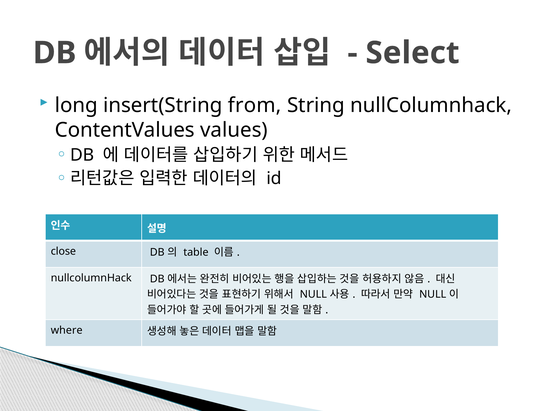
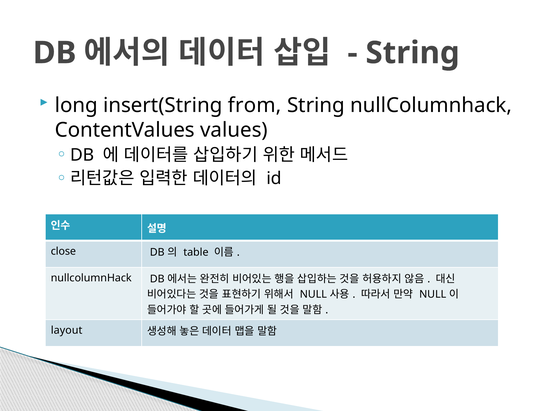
Select at (413, 53): Select -> String
where: where -> layout
